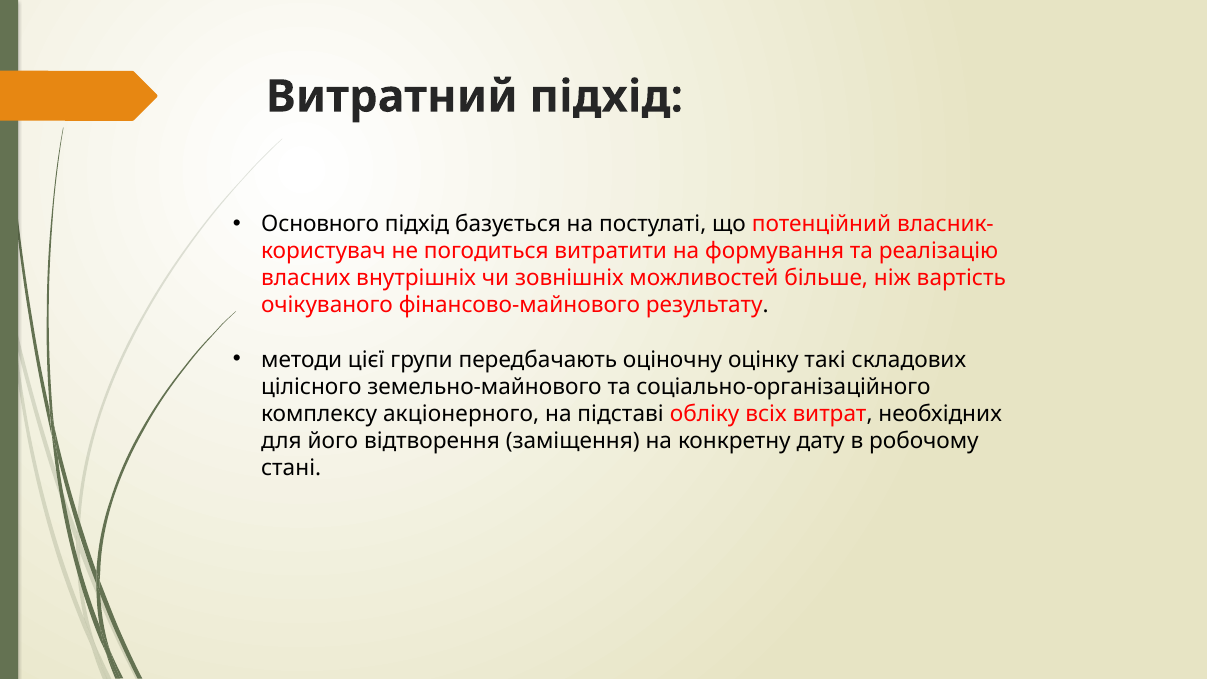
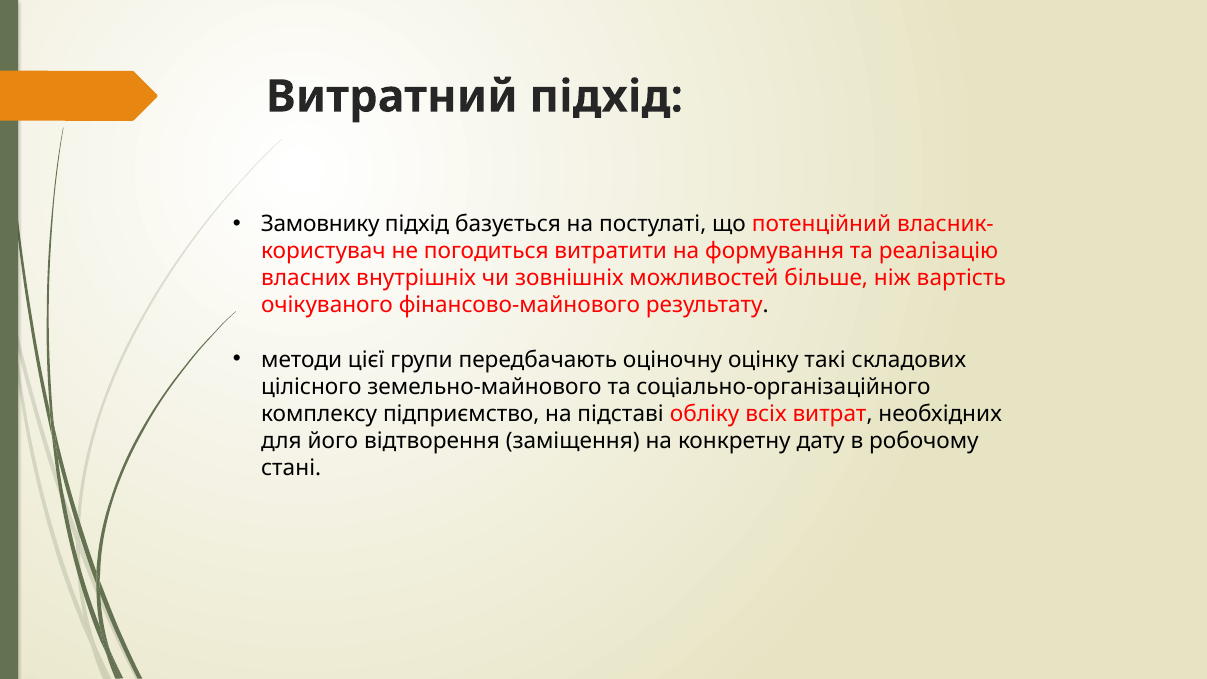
Основного: Основного -> Замовнику
акціонерного: акціонерного -> підприємство
